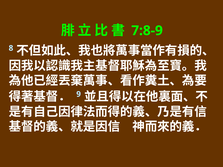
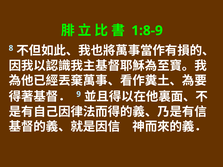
7:8-9: 7:8-9 -> 1:8-9
